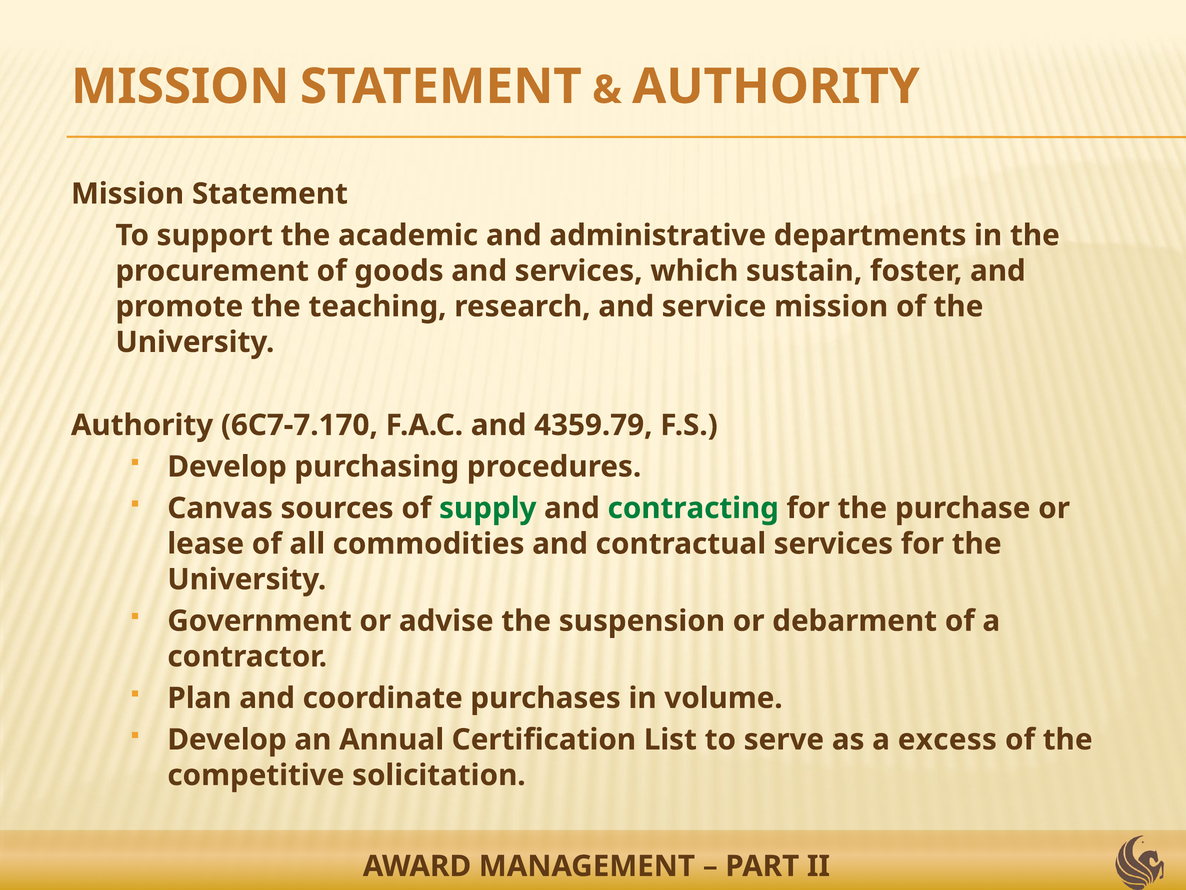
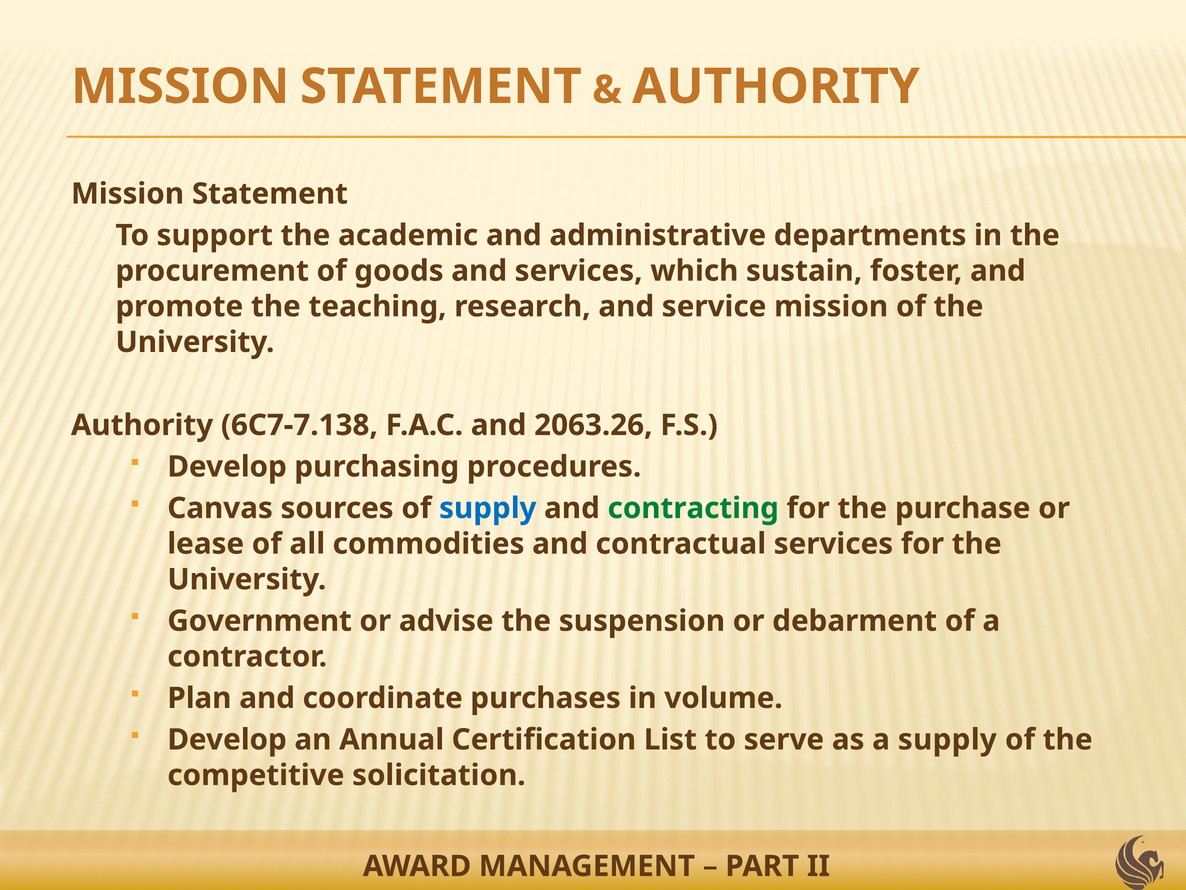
6C7-7.170: 6C7-7.170 -> 6C7-7.138
4359.79: 4359.79 -> 2063.26
supply at (488, 508) colour: green -> blue
a excess: excess -> supply
